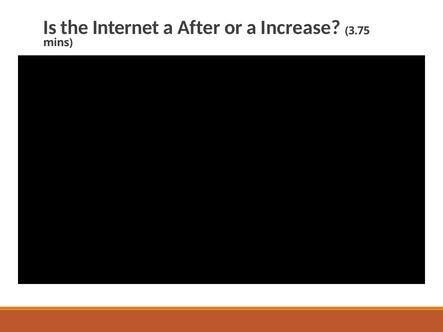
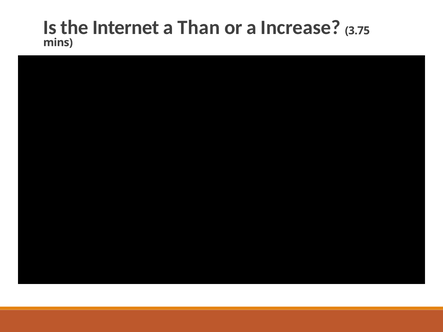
After: After -> Than
